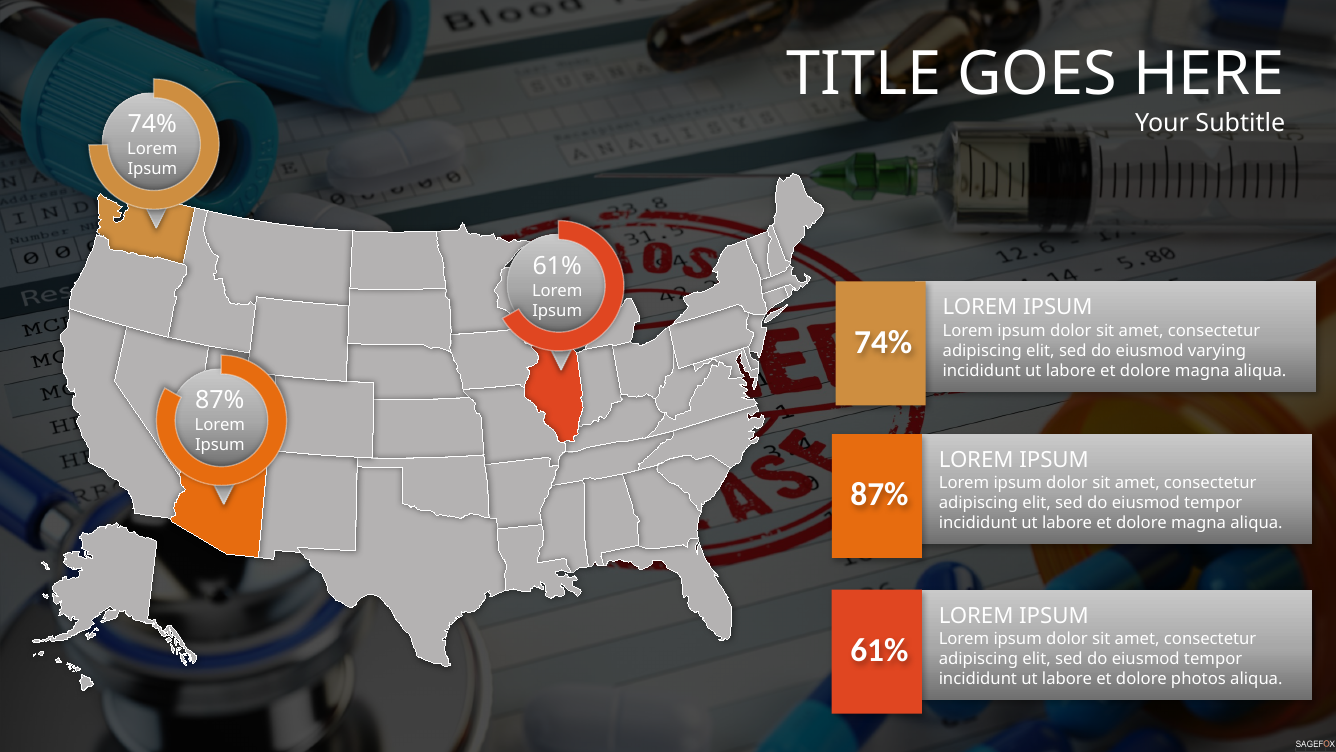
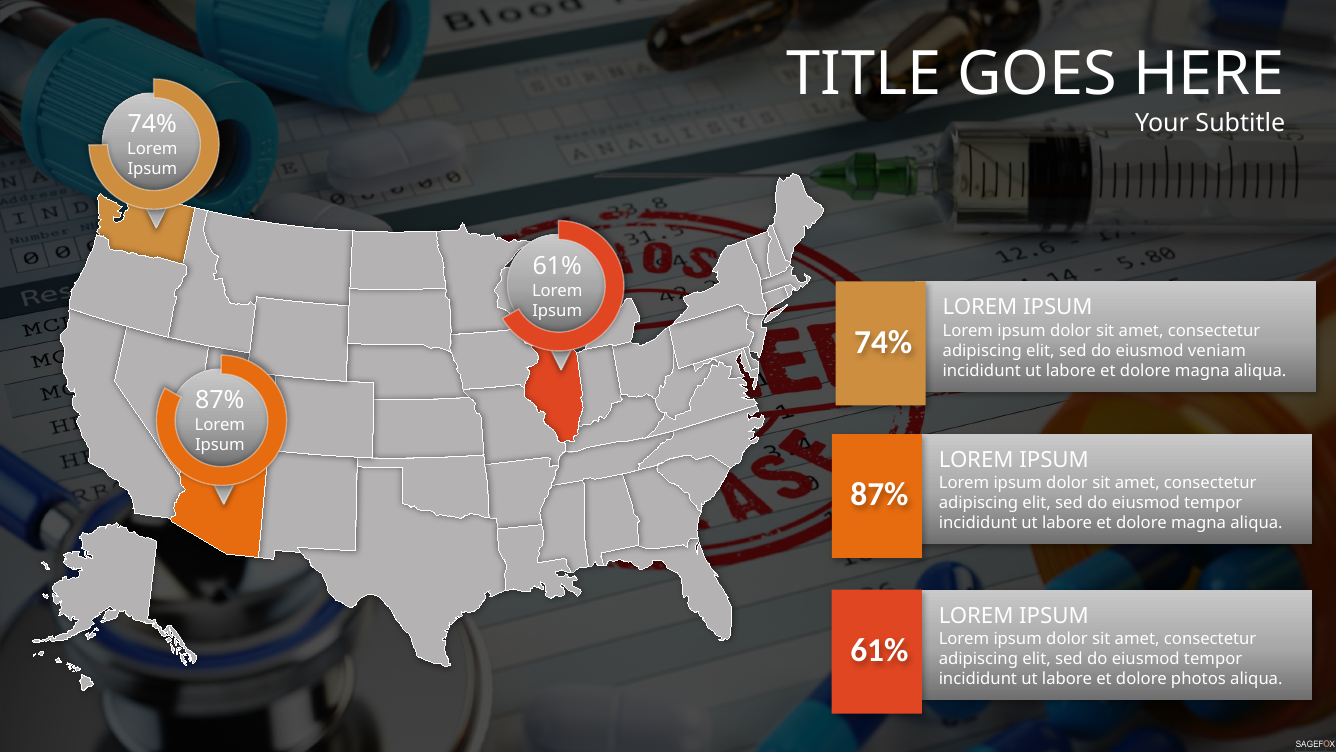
varying: varying -> veniam
